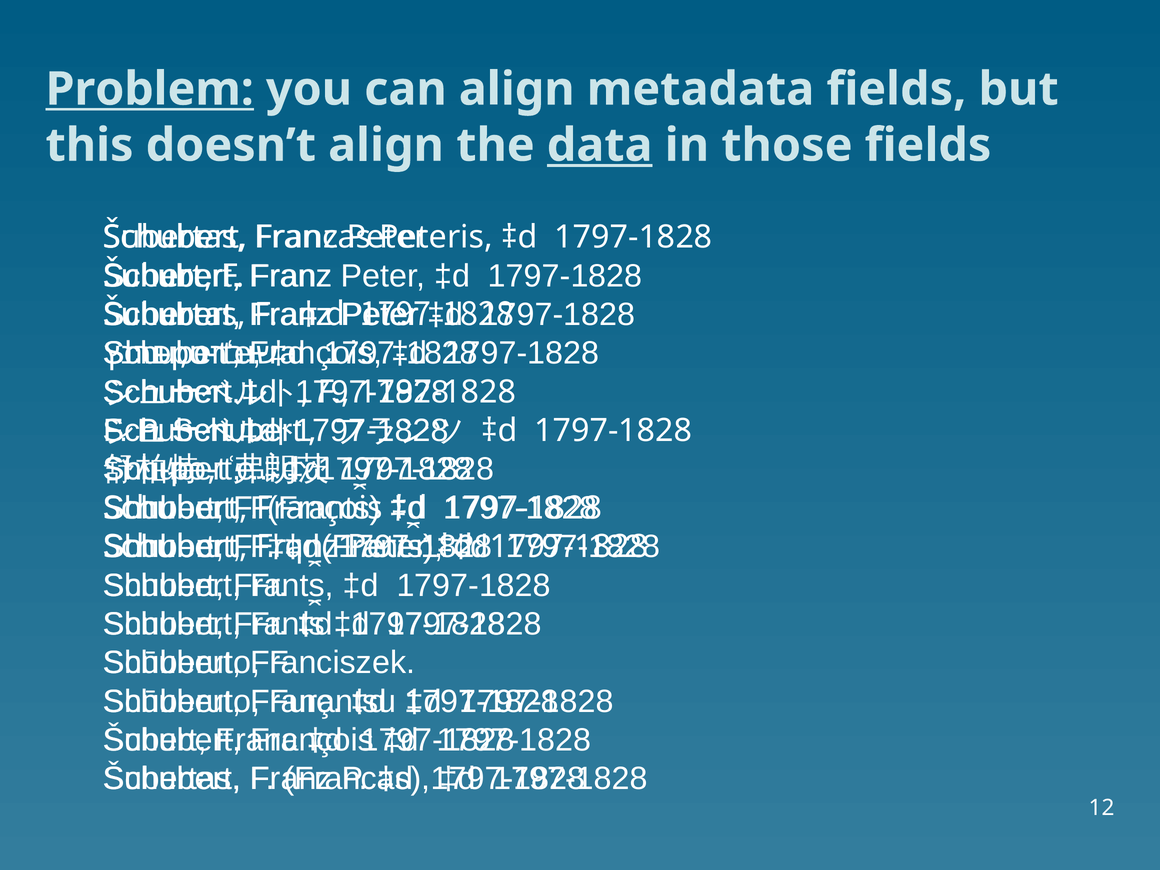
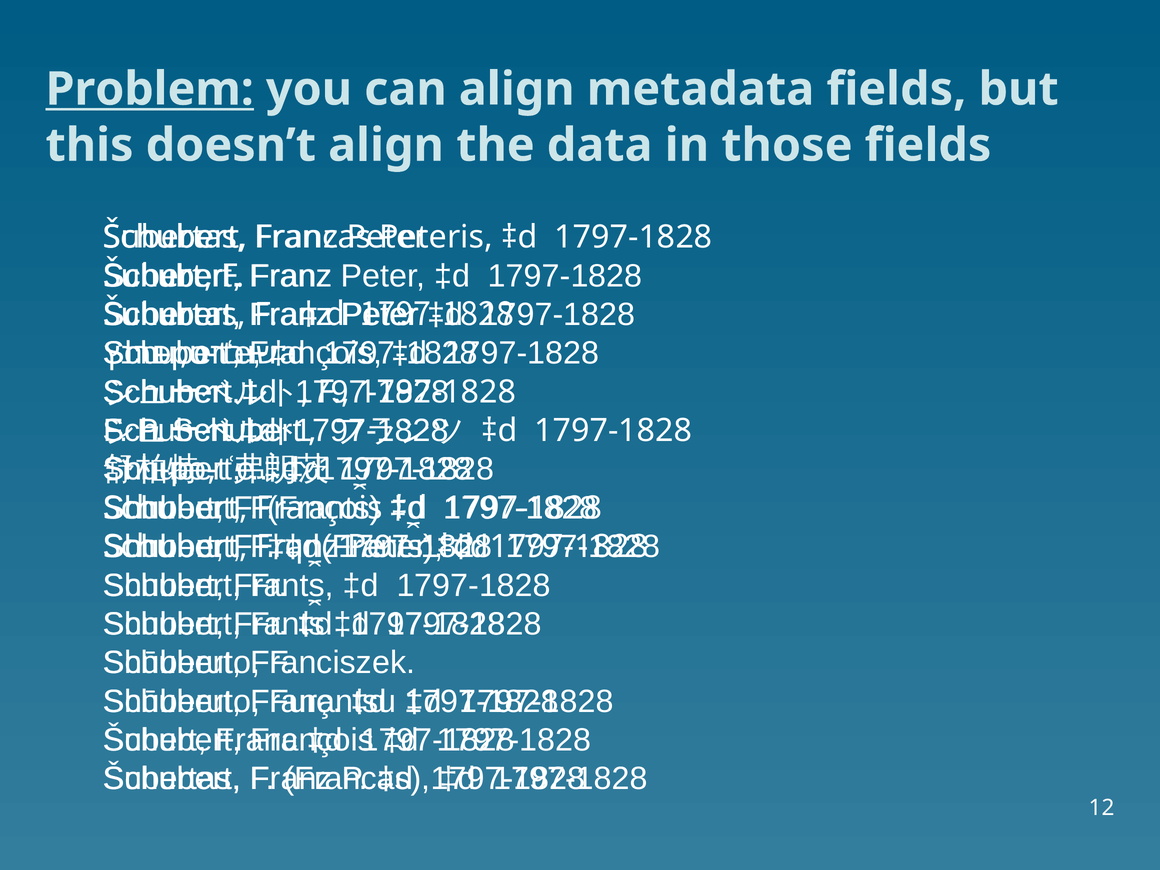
data underline: present -> none
